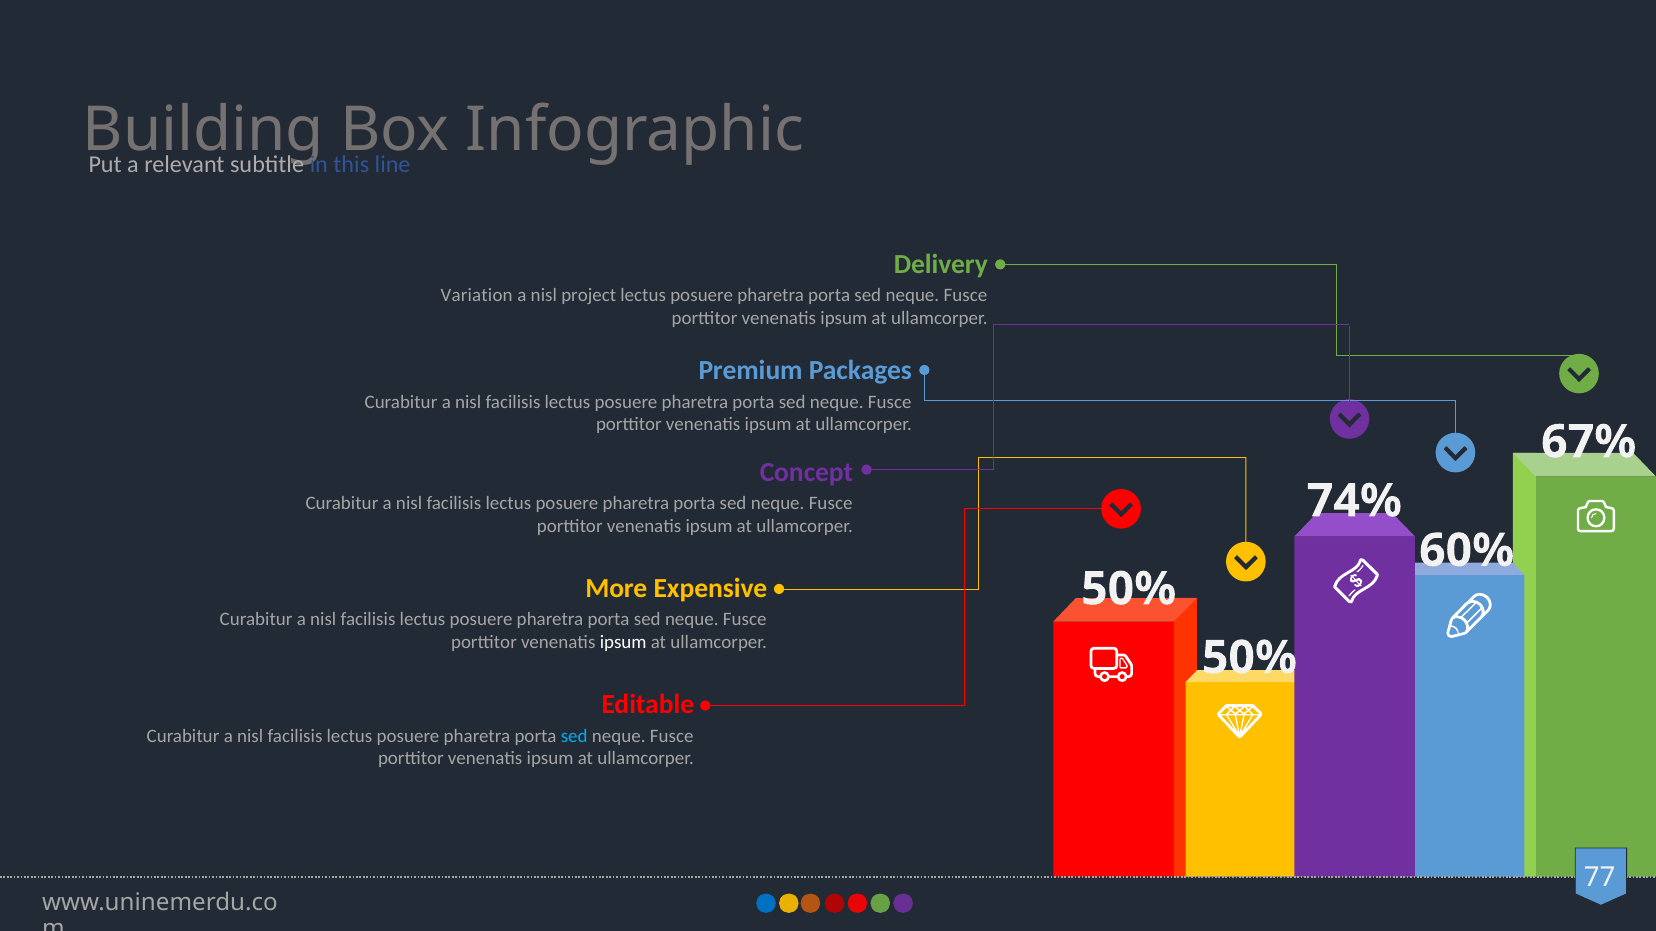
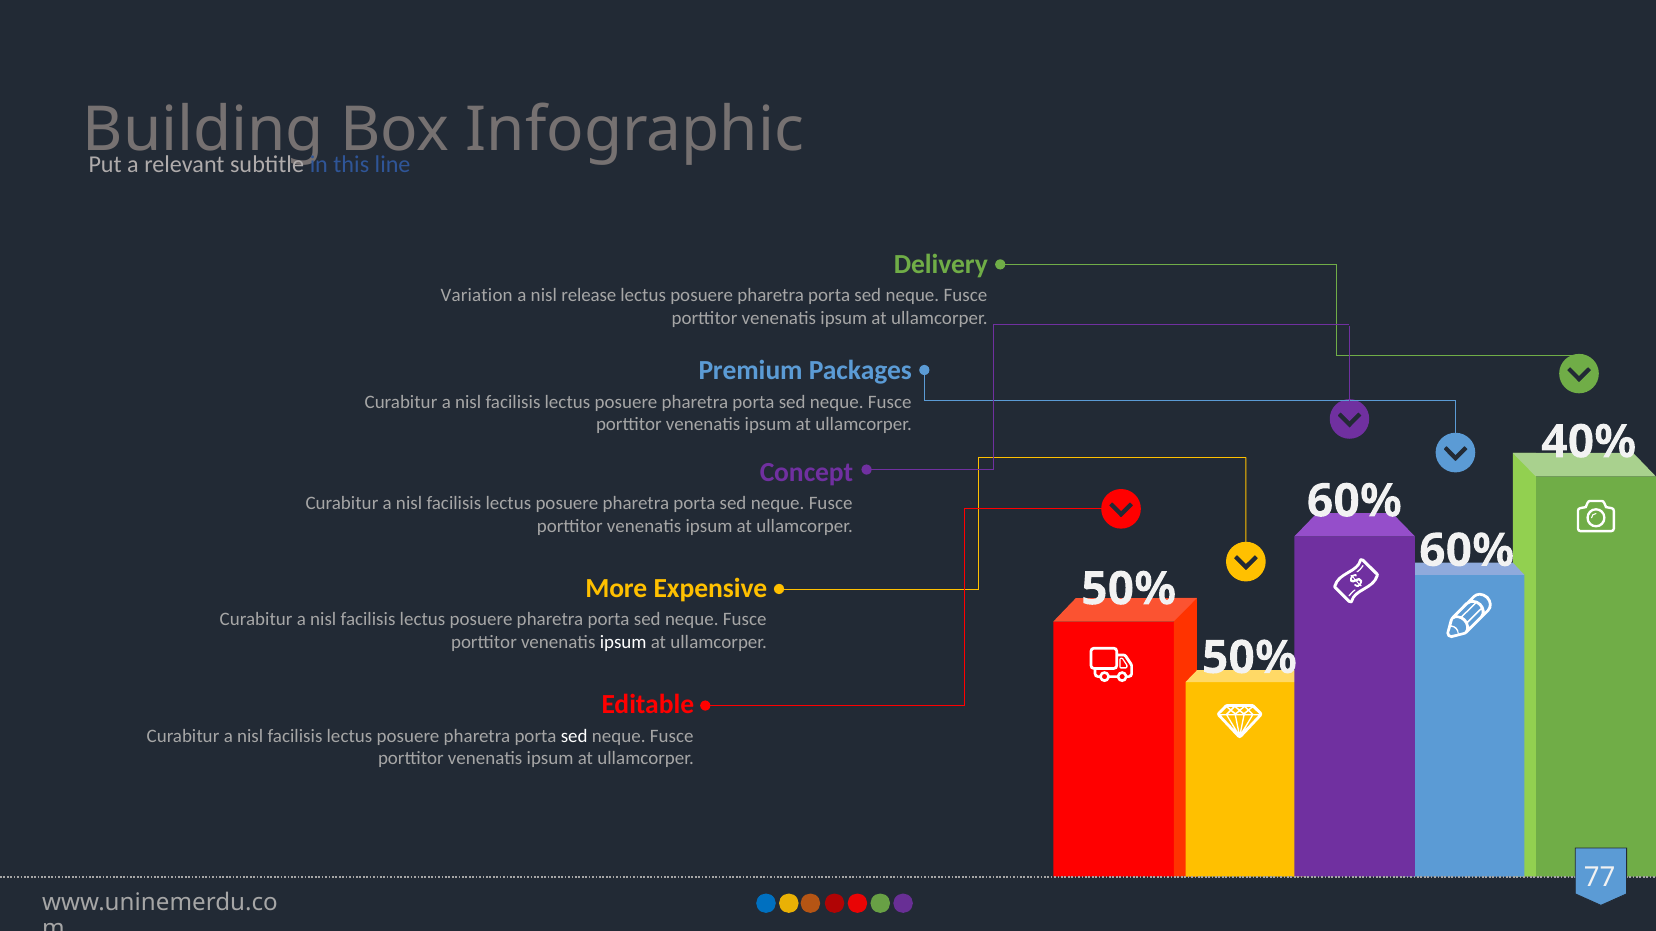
project: project -> release
67%: 67% -> 40%
74% at (1354, 501): 74% -> 60%
sed at (574, 736) colour: light blue -> white
